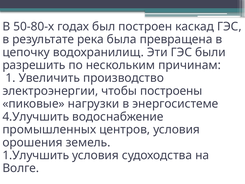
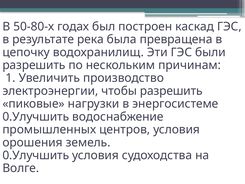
чтобы построены: построены -> разрешить
4.Улучшить at (36, 117): 4.Улучшить -> 0.Улучшить
1.Улучшить at (36, 155): 1.Улучшить -> 0.Улучшить
